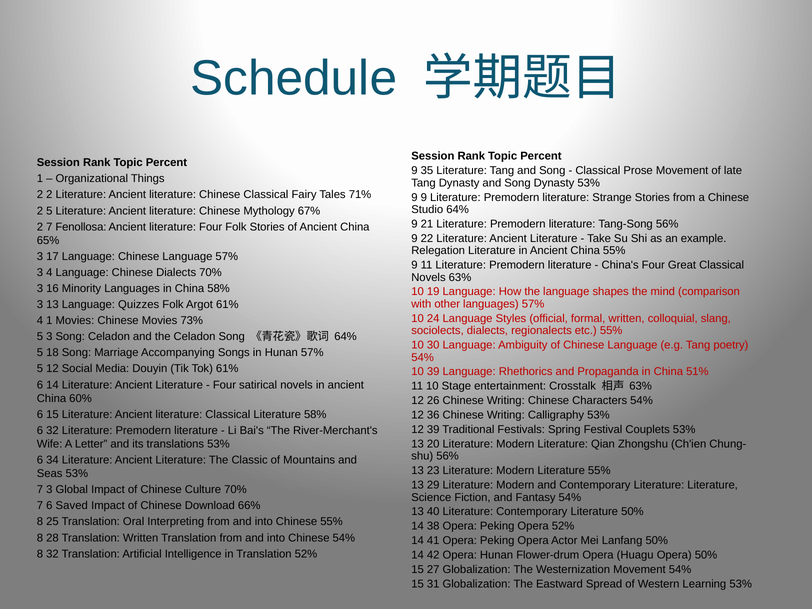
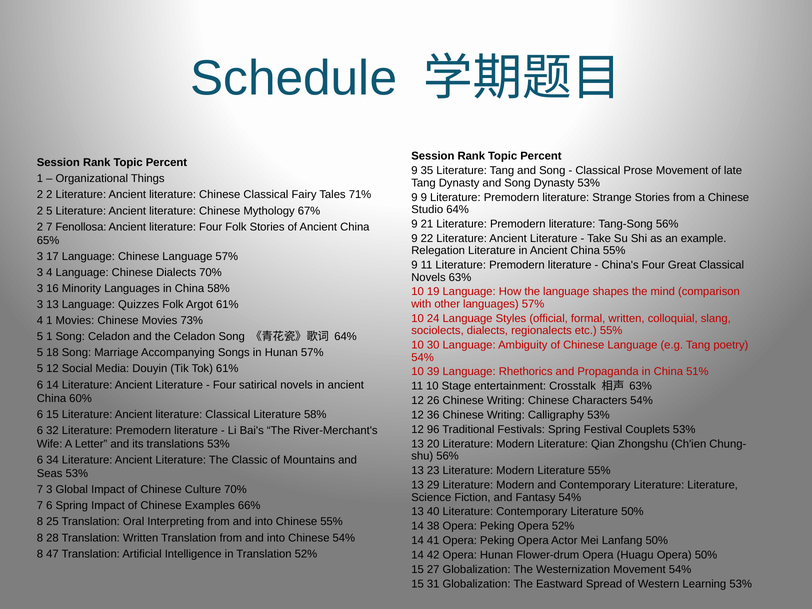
5 3: 3 -> 1
12 39: 39 -> 96
6 Saved: Saved -> Spring
Download: Download -> Examples
8 32: 32 -> 47
